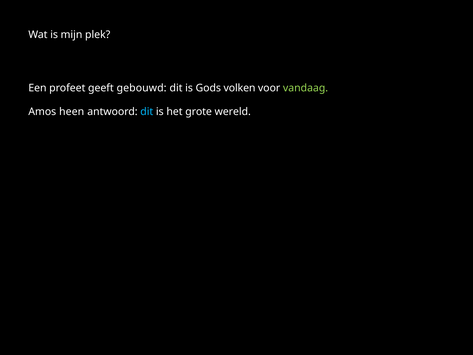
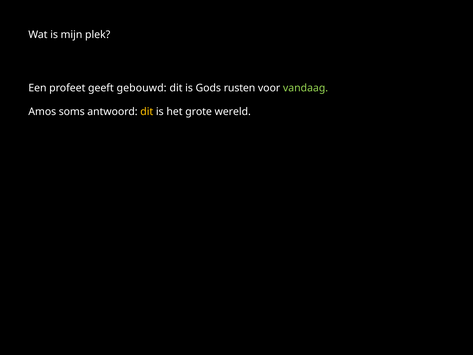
volken: volken -> rusten
heen: heen -> soms
dit at (147, 112) colour: light blue -> yellow
